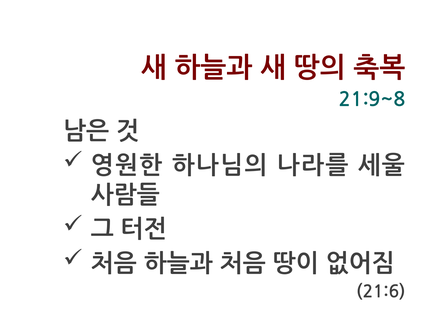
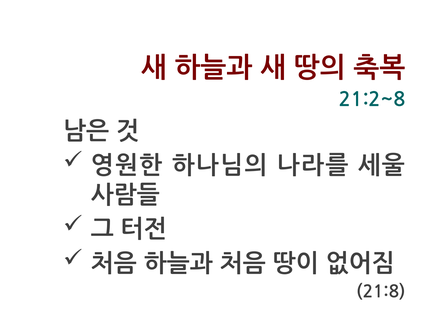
21:9~8: 21:9~8 -> 21:2~8
21:6: 21:6 -> 21:8
